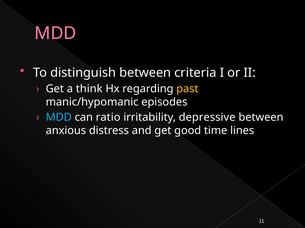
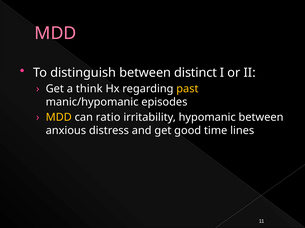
criteria: criteria -> distinct
MDD at (59, 118) colour: light blue -> yellow
depressive: depressive -> hypomanic
